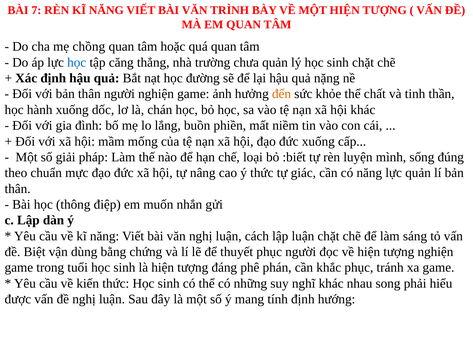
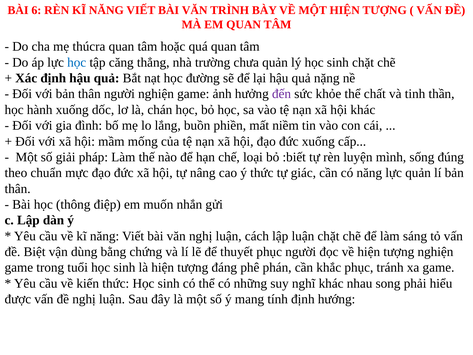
7: 7 -> 6
chồng: chồng -> thúcra
đến colour: orange -> purple
